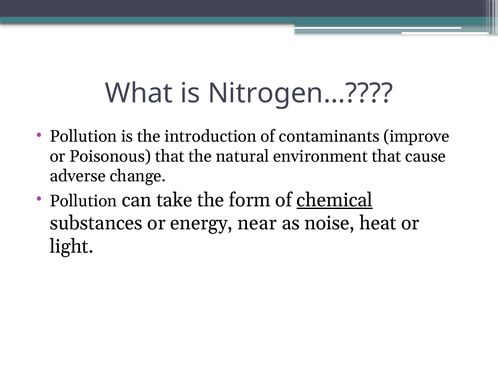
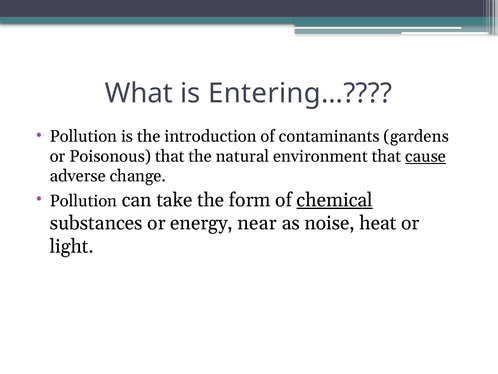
Nitrogen…: Nitrogen… -> Entering…
improve: improve -> gardens
cause underline: none -> present
